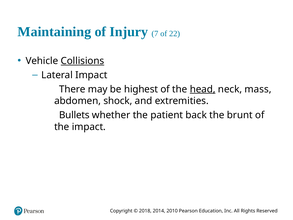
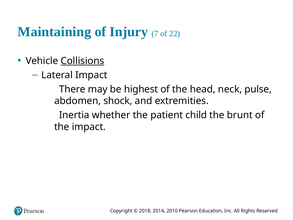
head underline: present -> none
mass: mass -> pulse
Bullets: Bullets -> Inertia
back: back -> child
